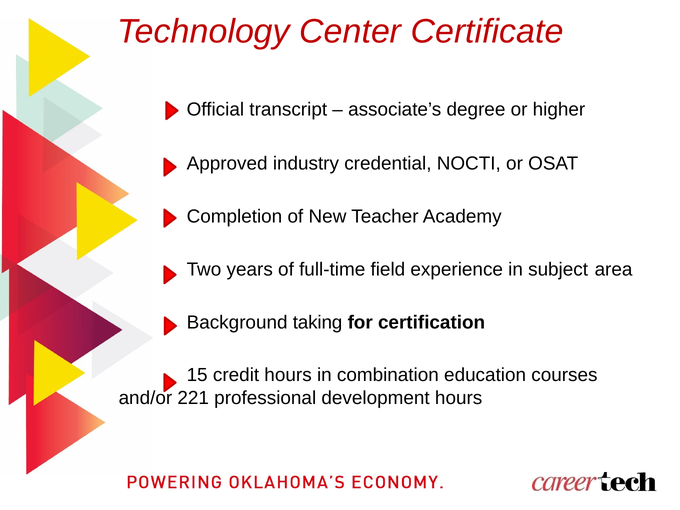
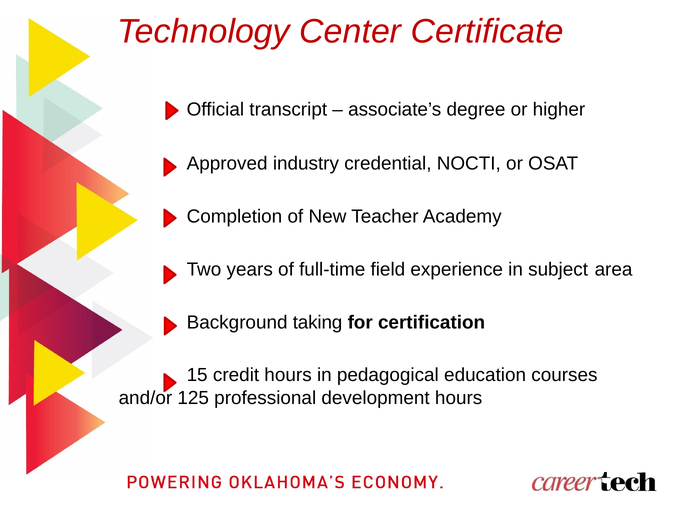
combination: combination -> pedagogical
221: 221 -> 125
